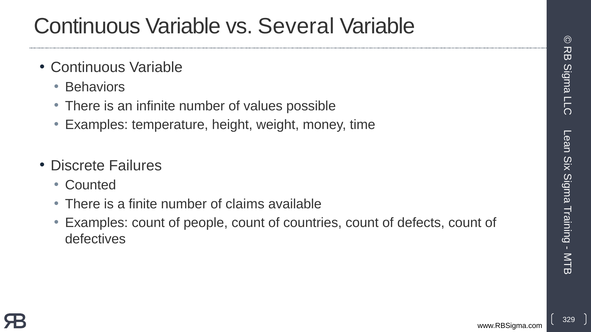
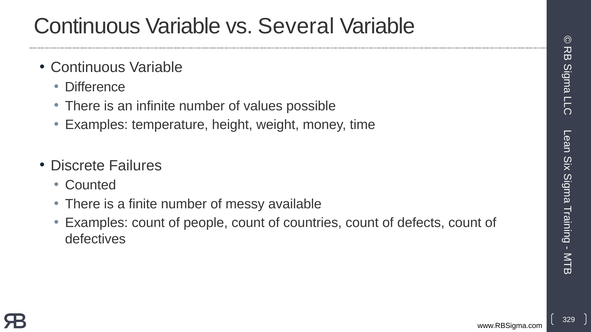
Behaviors: Behaviors -> Difference
claims: claims -> messy
